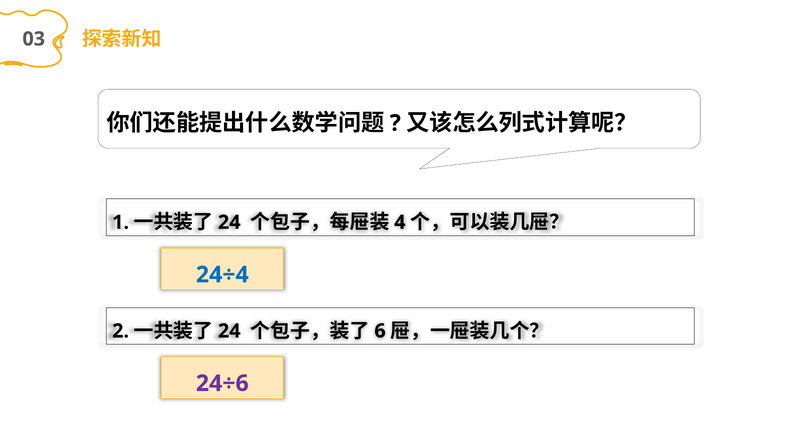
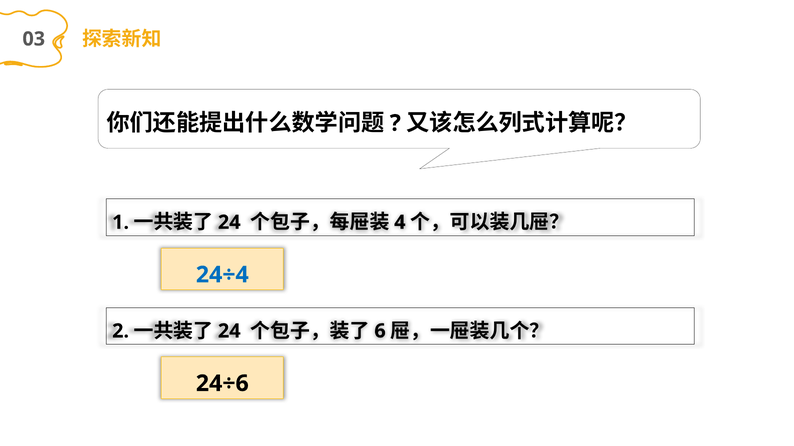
24÷6 colour: purple -> black
